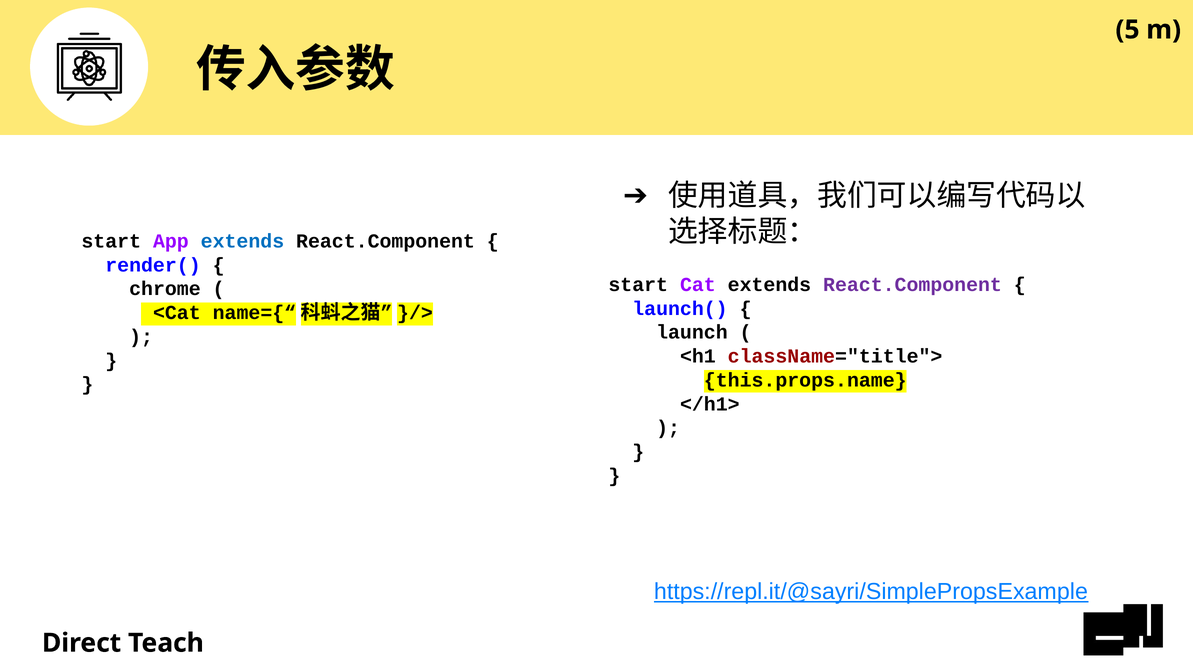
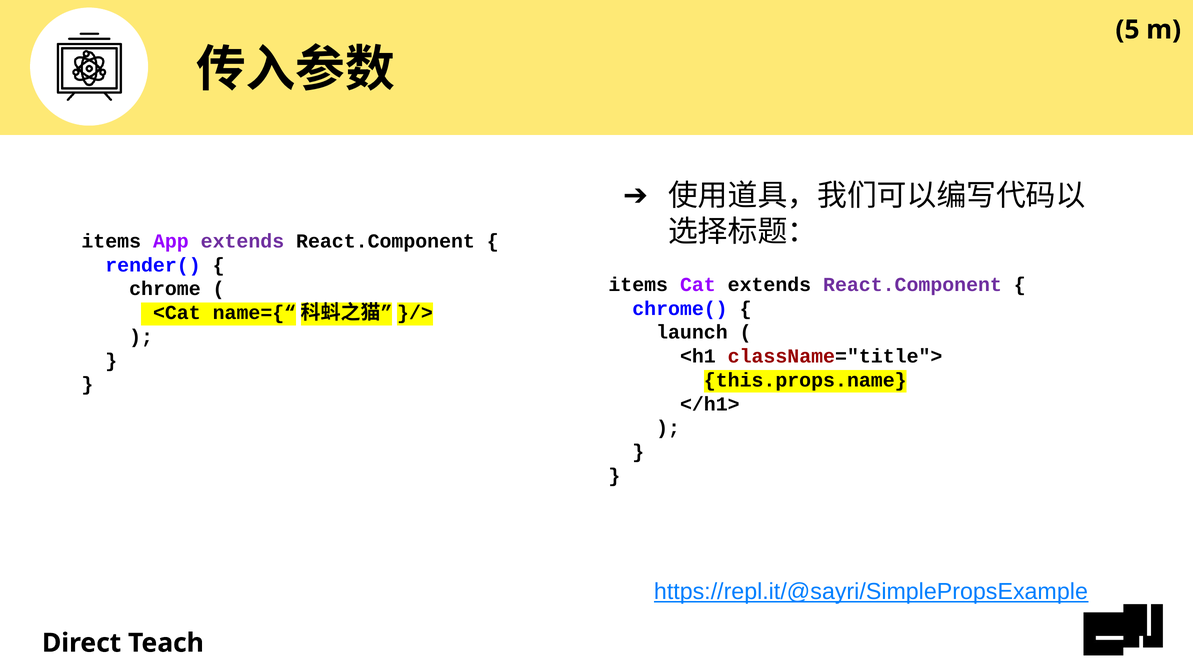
start at (111, 241): start -> items
extends at (242, 241) colour: blue -> purple
start at (638, 285): start -> items
launch(: launch( -> chrome(
